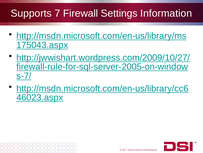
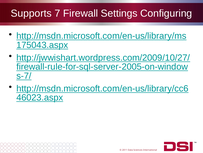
Information: Information -> Configuring
